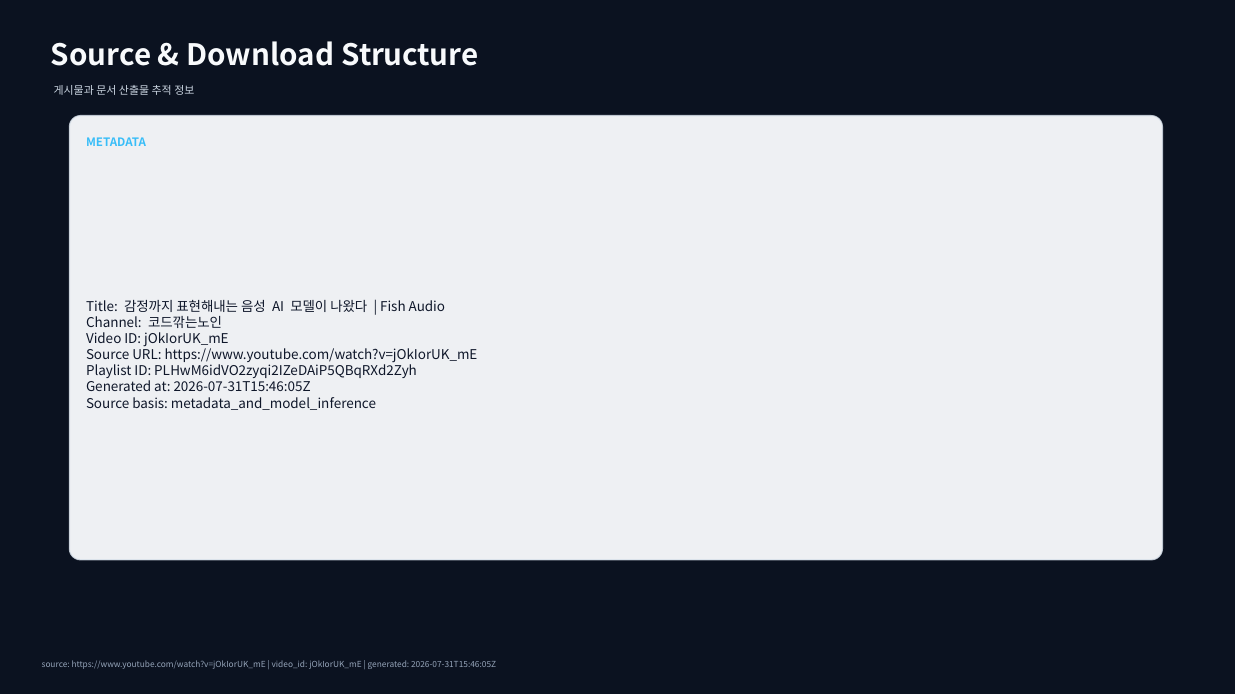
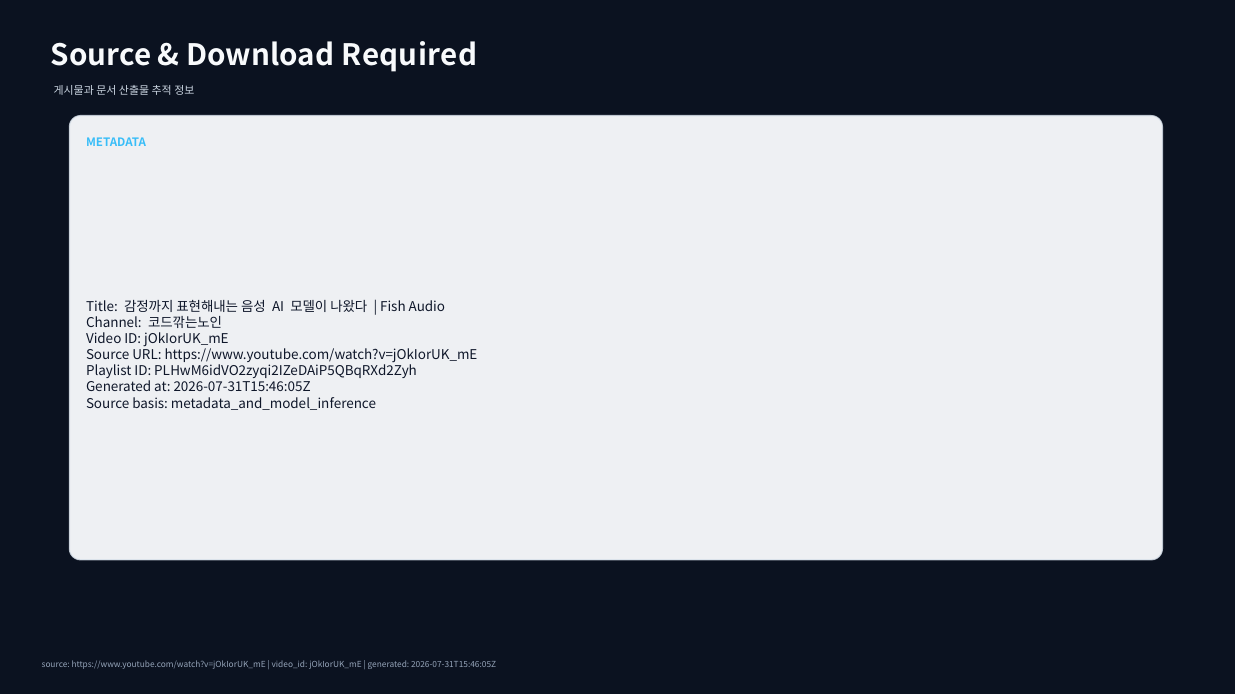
Structure: Structure -> Required
